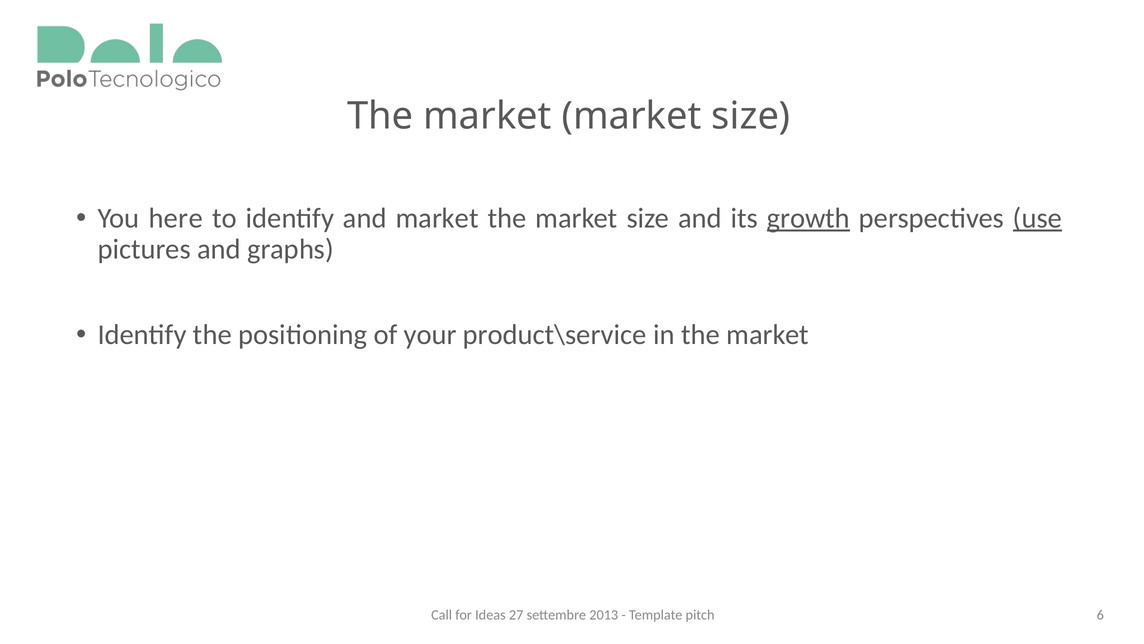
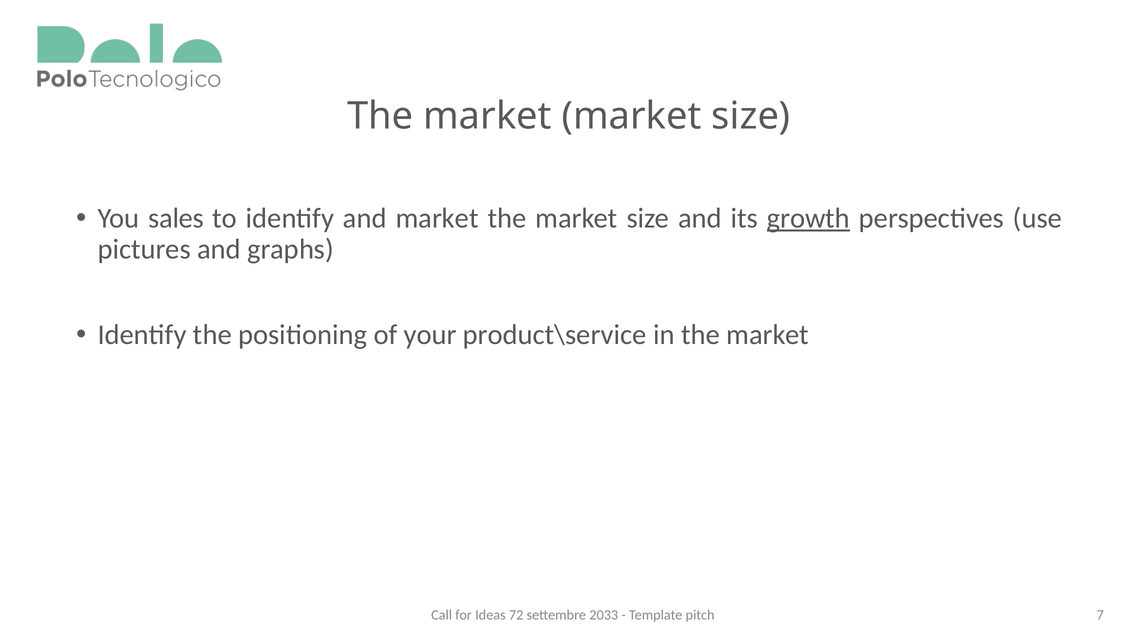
here: here -> sales
use underline: present -> none
27: 27 -> 72
2013: 2013 -> 2033
6: 6 -> 7
